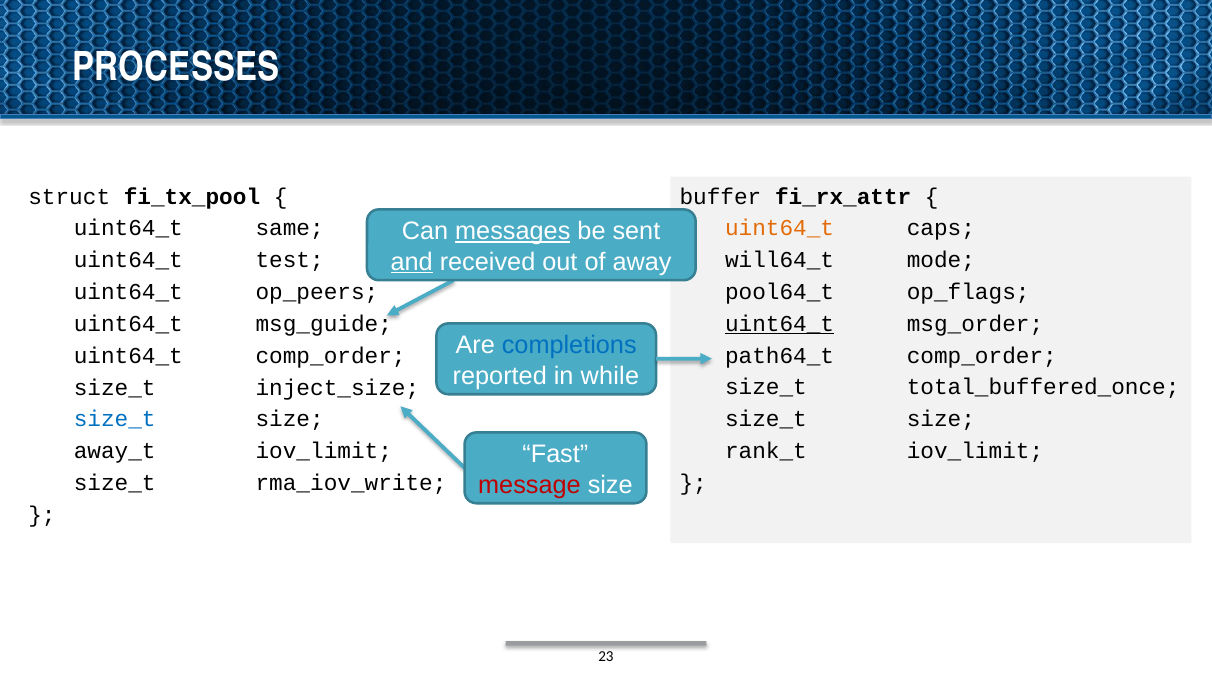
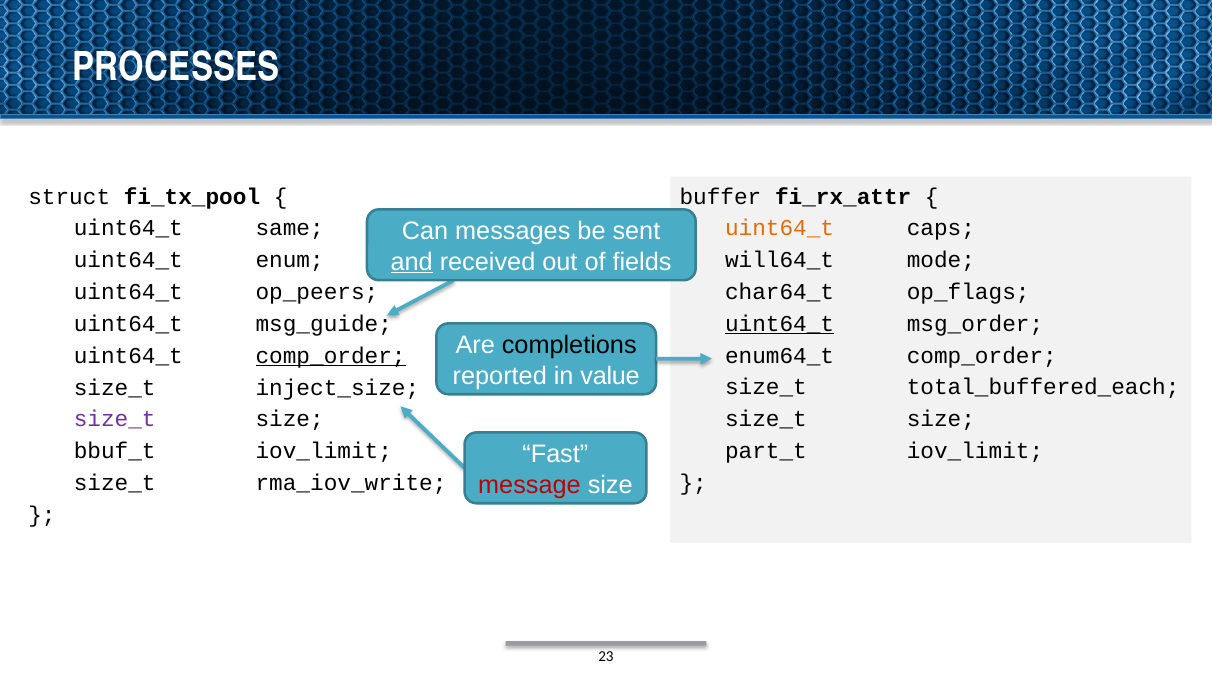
messages underline: present -> none
away: away -> fields
test: test -> enum
pool64_t: pool64_t -> char64_t
completions colour: blue -> black
path64_t: path64_t -> enum64_t
comp_order at (331, 356) underline: none -> present
while: while -> value
total_buffered_once: total_buffered_once -> total_buffered_each
size_t at (115, 419) colour: blue -> purple
rank_t: rank_t -> part_t
away_t: away_t -> bbuf_t
